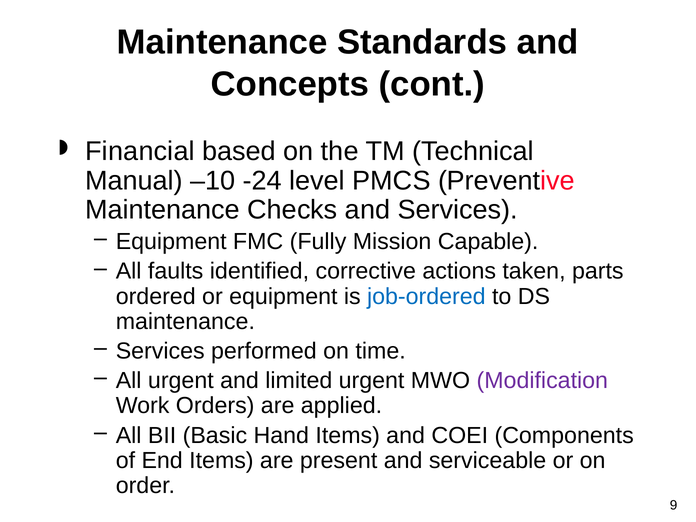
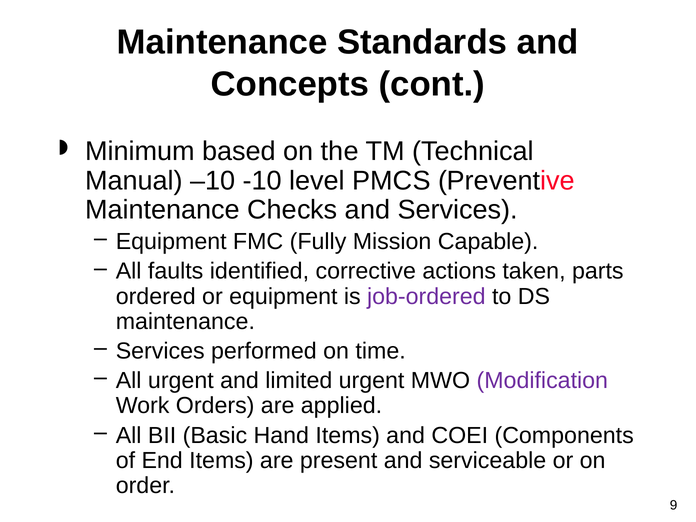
Financial: Financial -> Minimum
-24: -24 -> -10
job-ordered colour: blue -> purple
